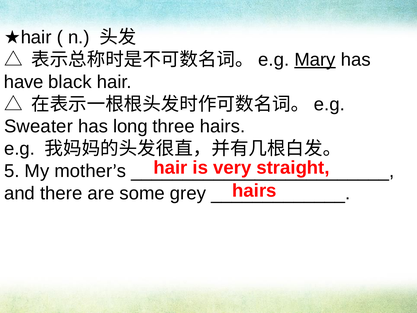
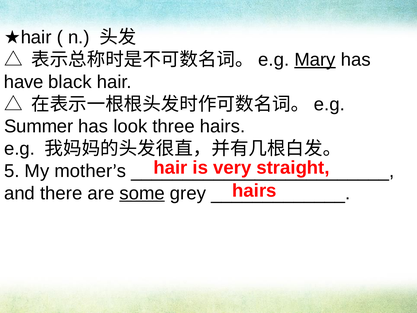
Sweater: Sweater -> Summer
long: long -> look
some underline: none -> present
